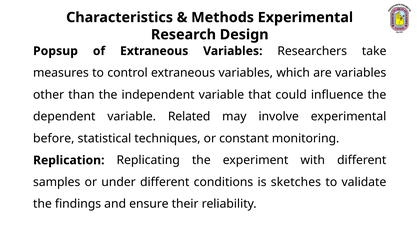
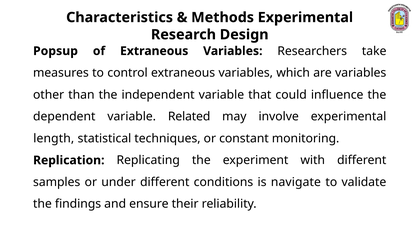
before: before -> length
sketches: sketches -> navigate
